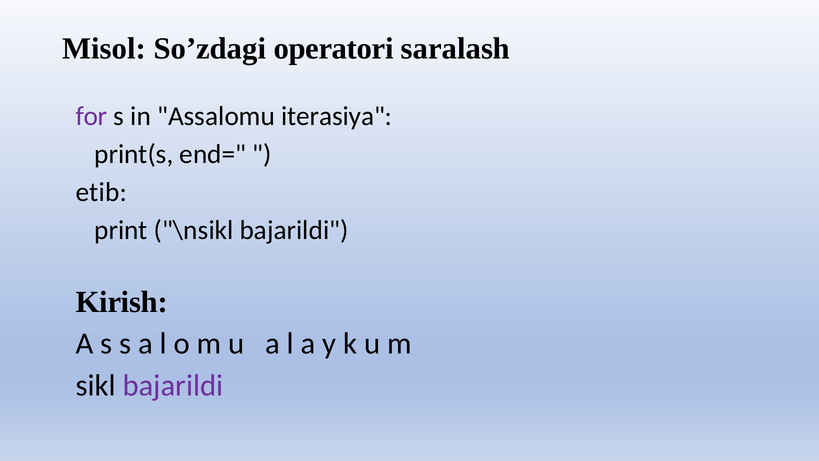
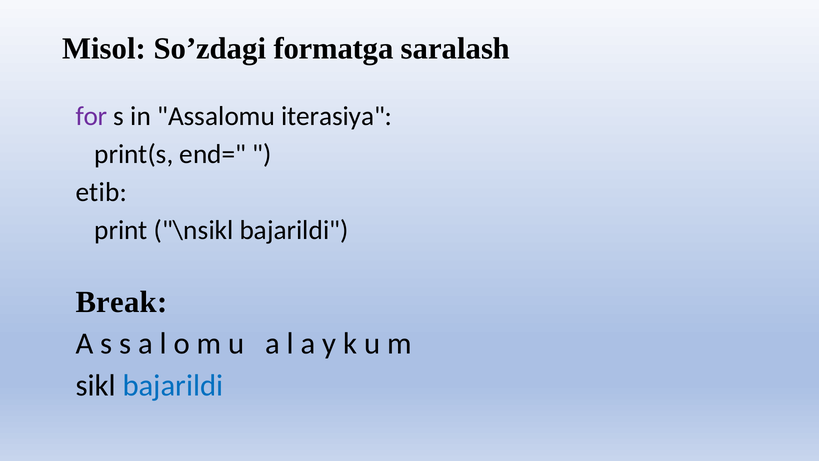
operatori: operatori -> formatga
Kirish: Kirish -> Break
bajarildi at (173, 385) colour: purple -> blue
